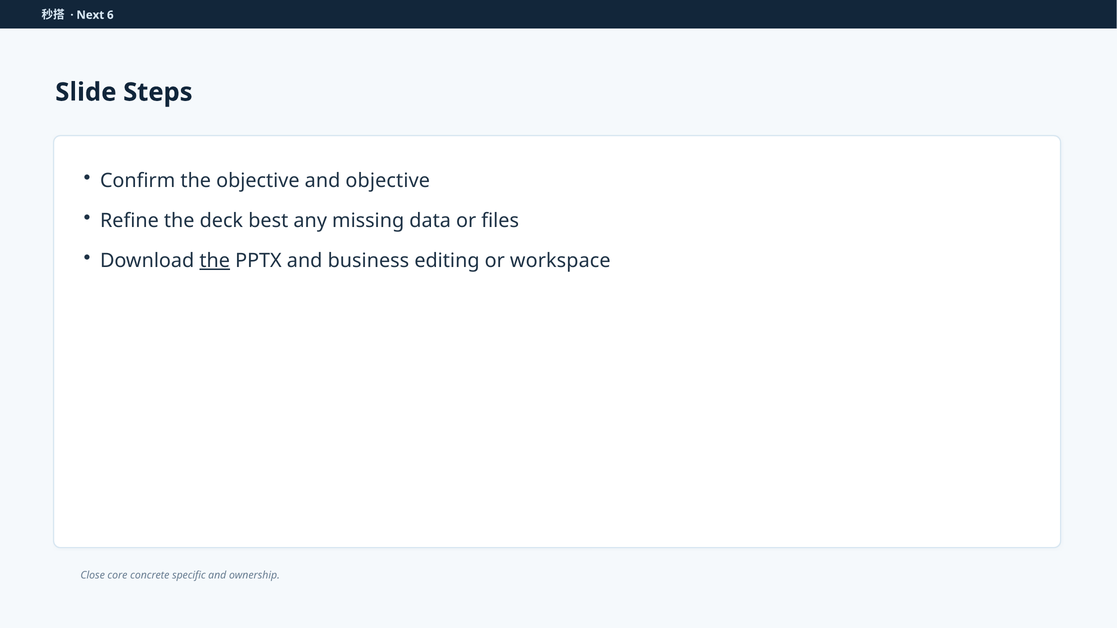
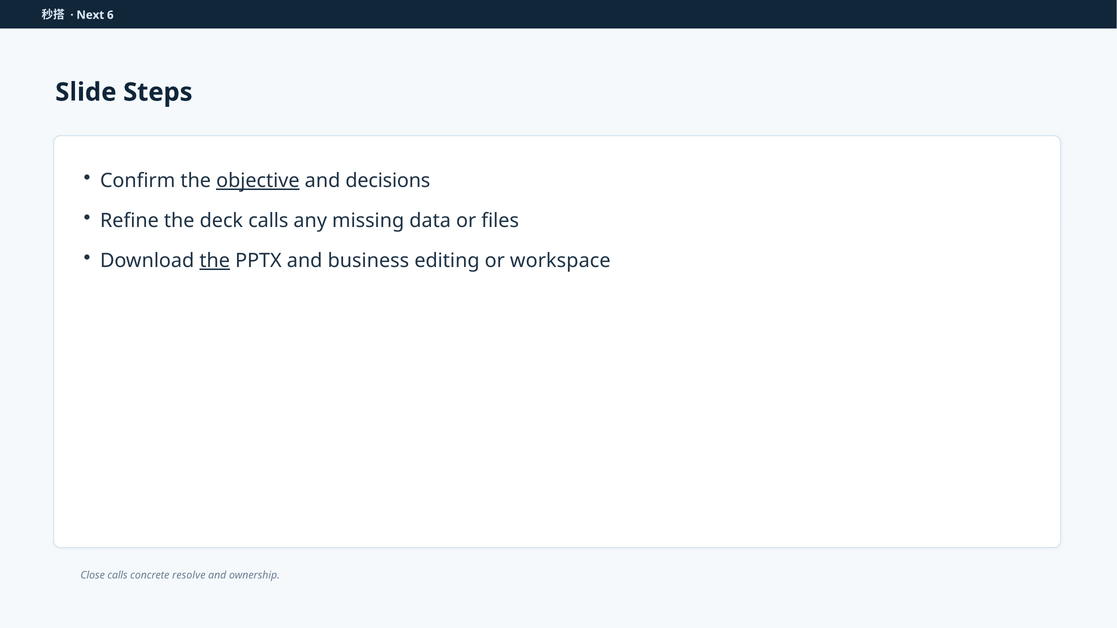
objective at (258, 181) underline: none -> present
and objective: objective -> decisions
deck best: best -> calls
Close core: core -> calls
specific: specific -> resolve
